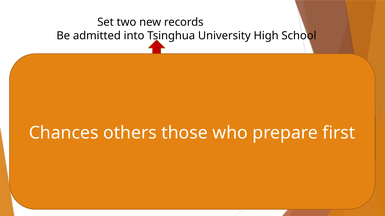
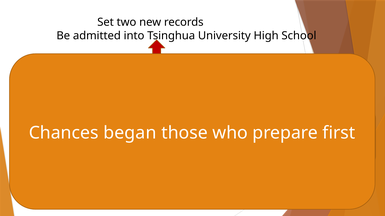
others at (130, 133): others -> began
